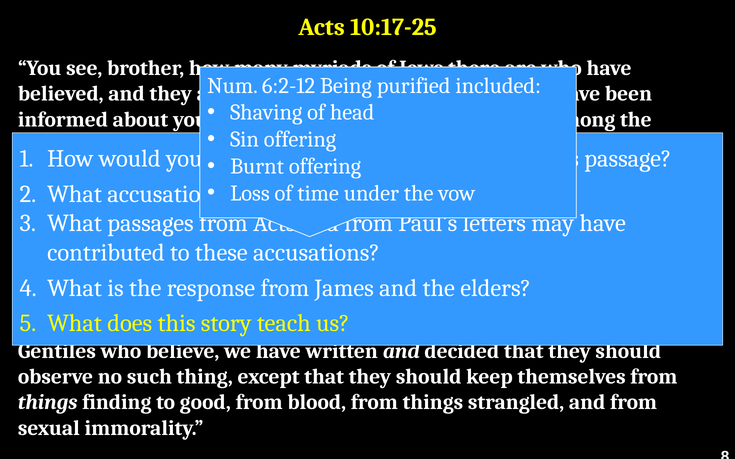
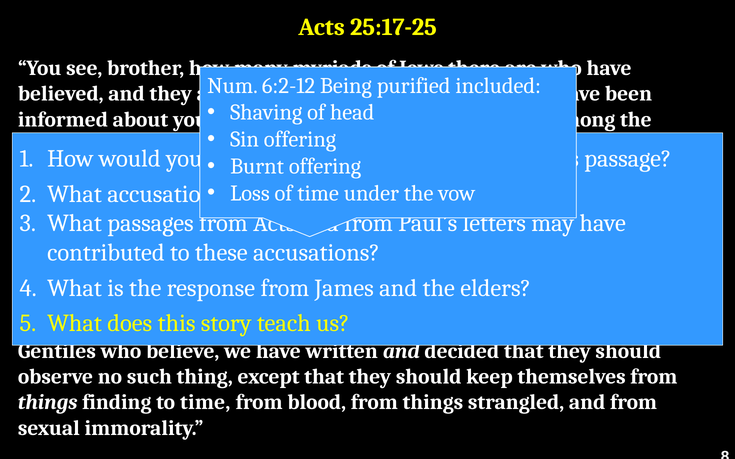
10:17-25: 10:17-25 -> 25:17-25
to good: good -> time
